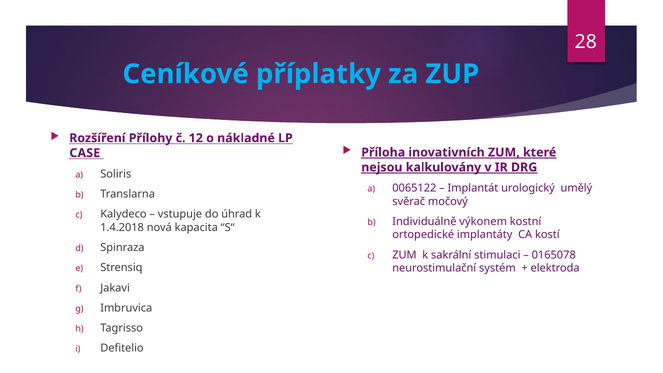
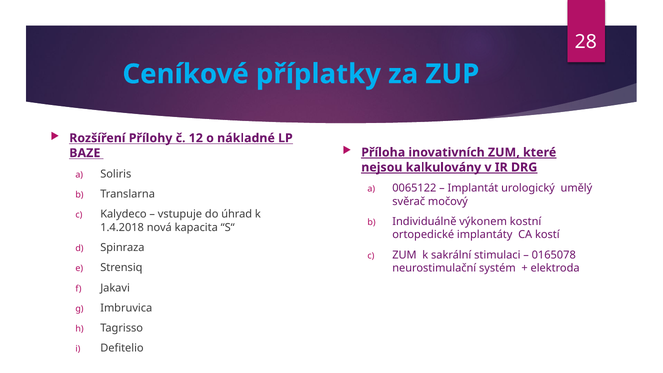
CASE: CASE -> BAZE
